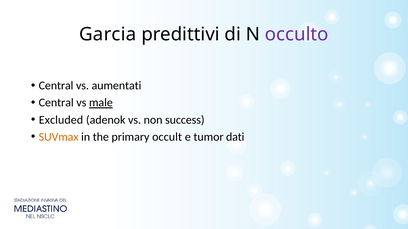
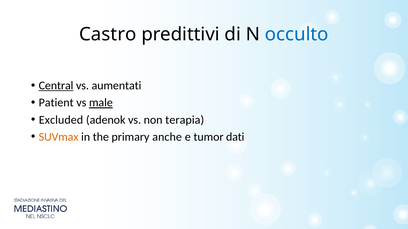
Garcia: Garcia -> Castro
occulto colour: purple -> blue
Central at (56, 86) underline: none -> present
Central at (56, 103): Central -> Patient
success: success -> terapia
occult: occult -> anche
